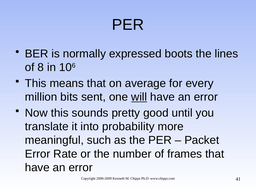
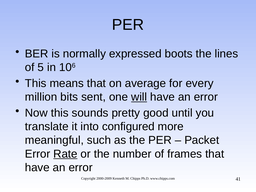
8: 8 -> 5
probability: probability -> configured
Rate underline: none -> present
